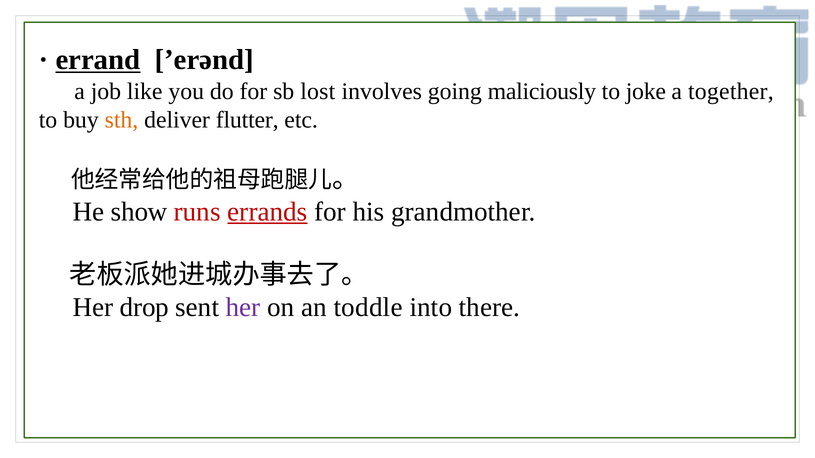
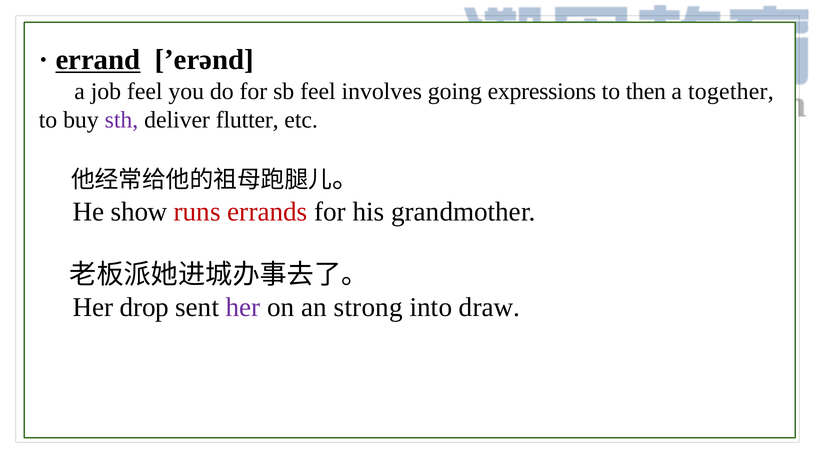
job like: like -> feel
sb lost: lost -> feel
maliciously: maliciously -> expressions
joke: joke -> then
sth colour: orange -> purple
errands underline: present -> none
toddle: toddle -> strong
there: there -> draw
